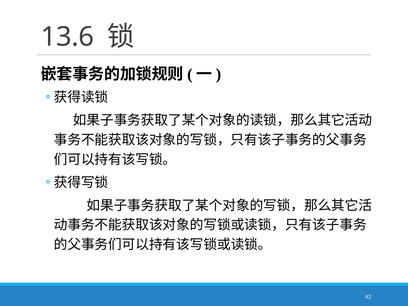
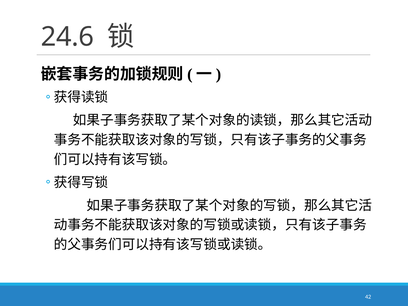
13.6: 13.6 -> 24.6
